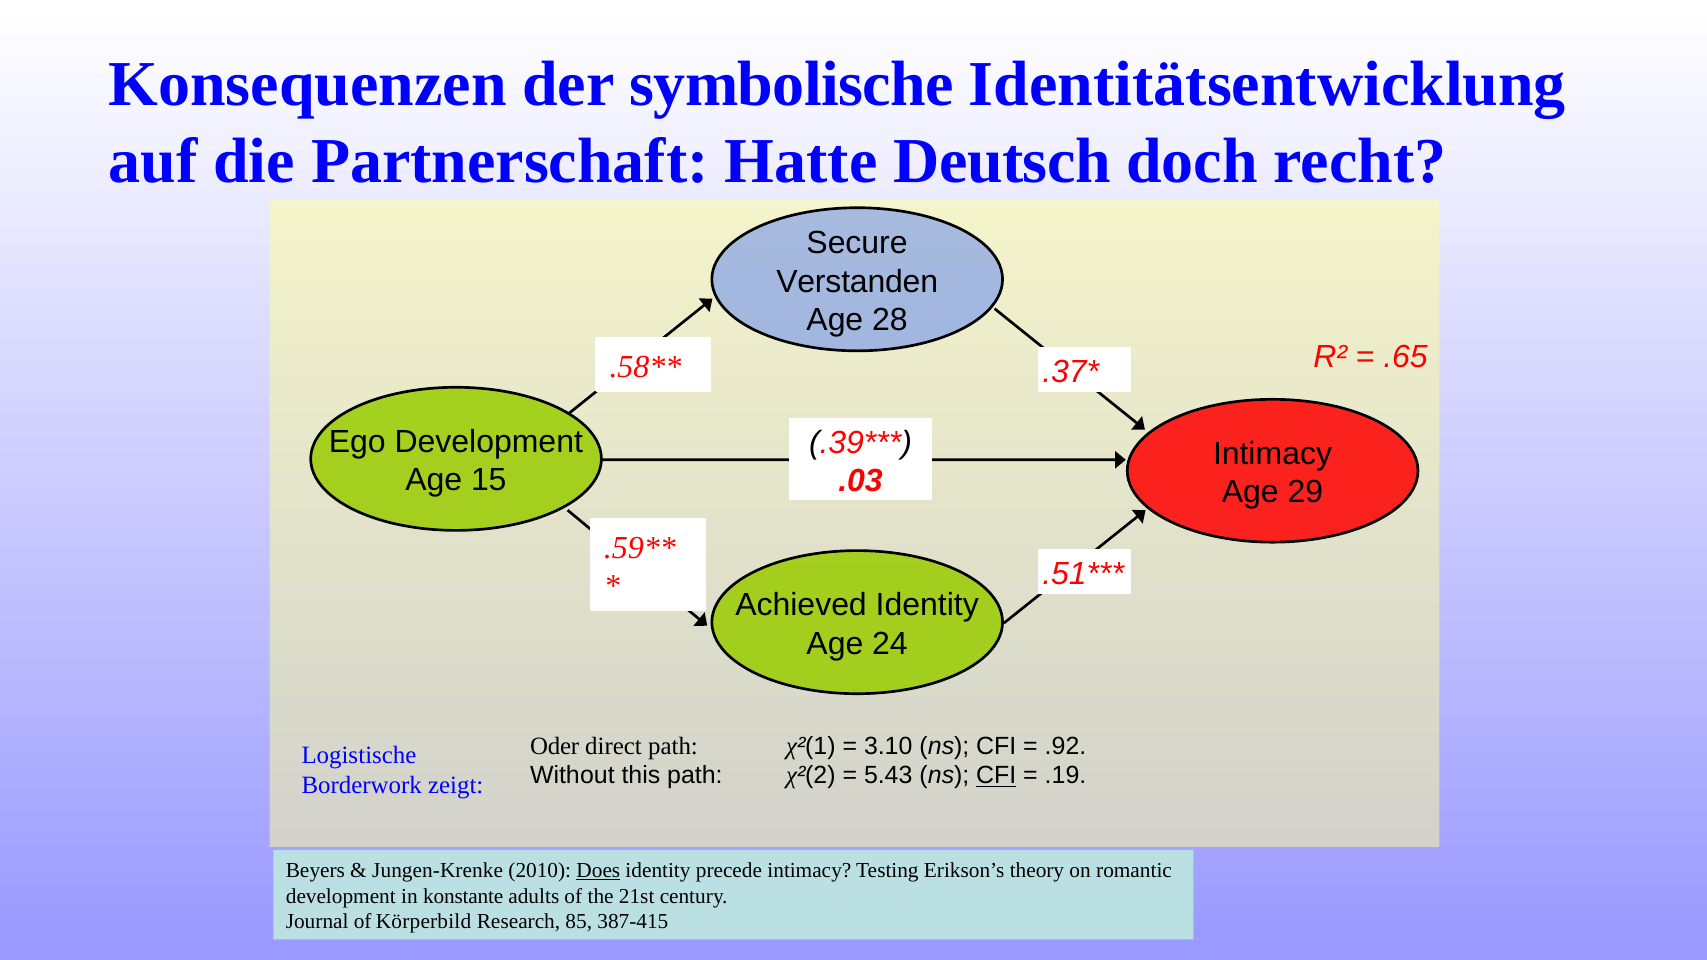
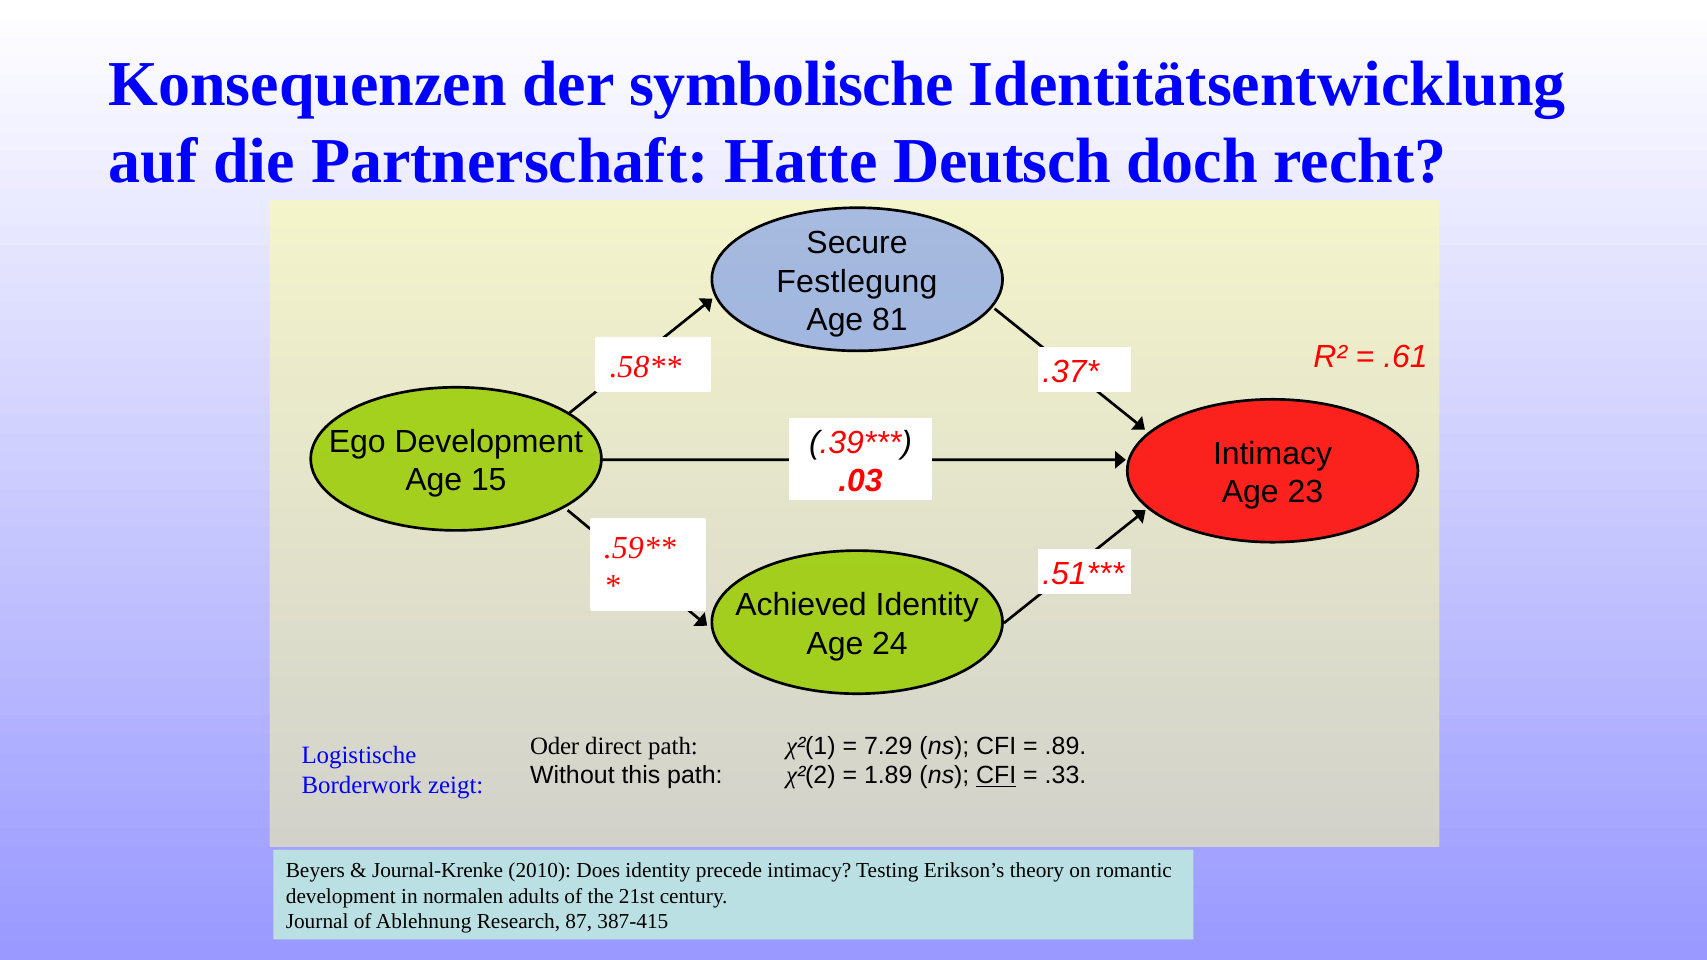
Verstanden: Verstanden -> Festlegung
28: 28 -> 81
.65: .65 -> .61
29: 29 -> 23
3.10: 3.10 -> 7.29
.92: .92 -> .89
5.43: 5.43 -> 1.89
.19: .19 -> .33
Jungen-Krenke: Jungen-Krenke -> Journal-Krenke
Does underline: present -> none
konstante: konstante -> normalen
Körperbild: Körperbild -> Ablehnung
85: 85 -> 87
